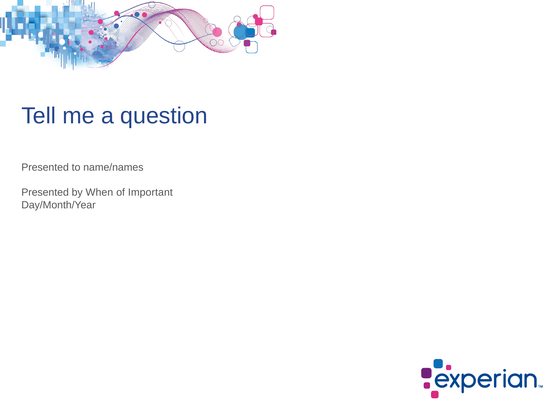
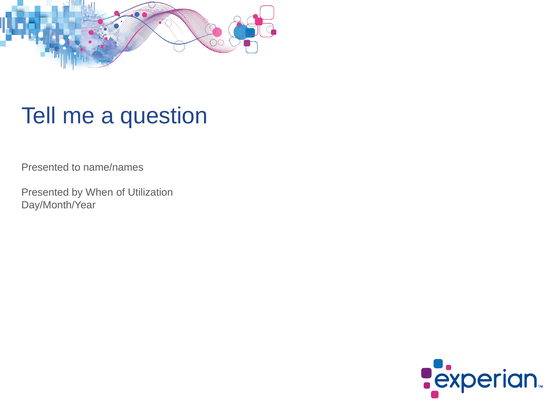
Important: Important -> Utilization
